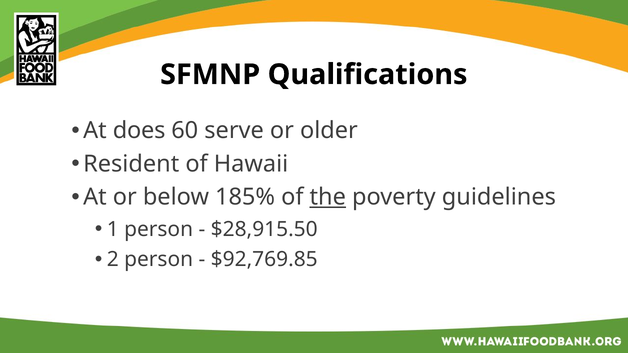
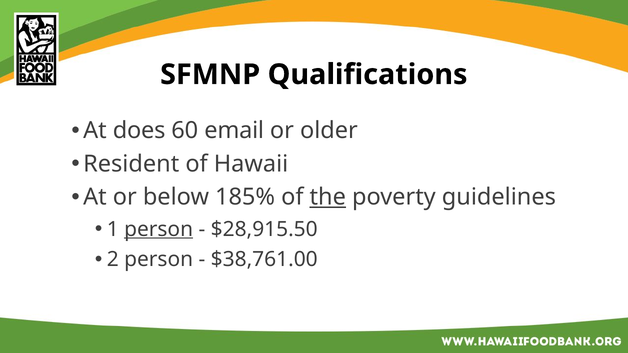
serve: serve -> email
person at (159, 229) underline: none -> present
$92,769.85: $92,769.85 -> $38,761.00
